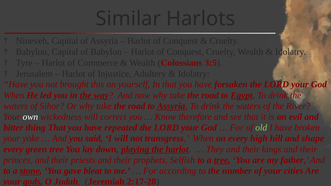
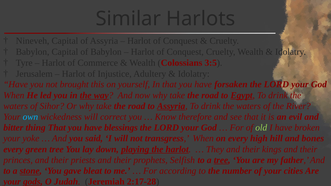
own colour: white -> light blue
repeated: repeated -> blessings
shape: shape -> bones
